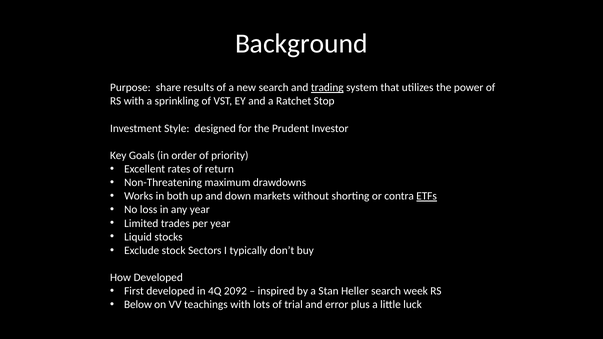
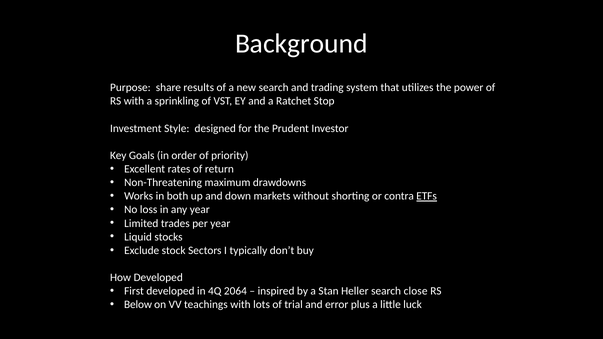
trading underline: present -> none
2092: 2092 -> 2064
week: week -> close
